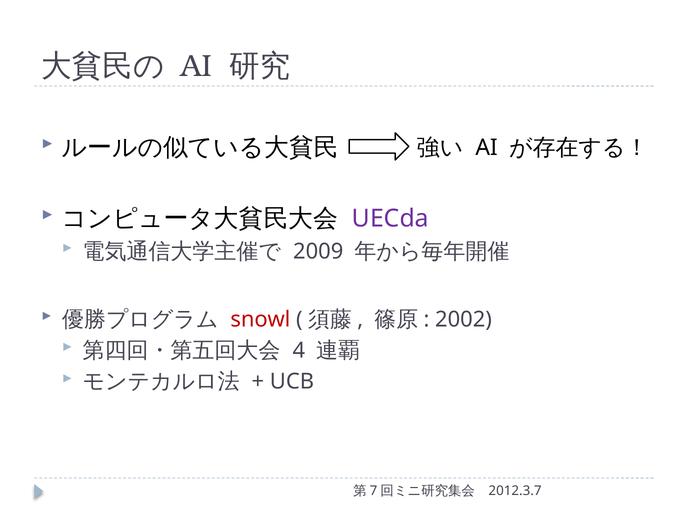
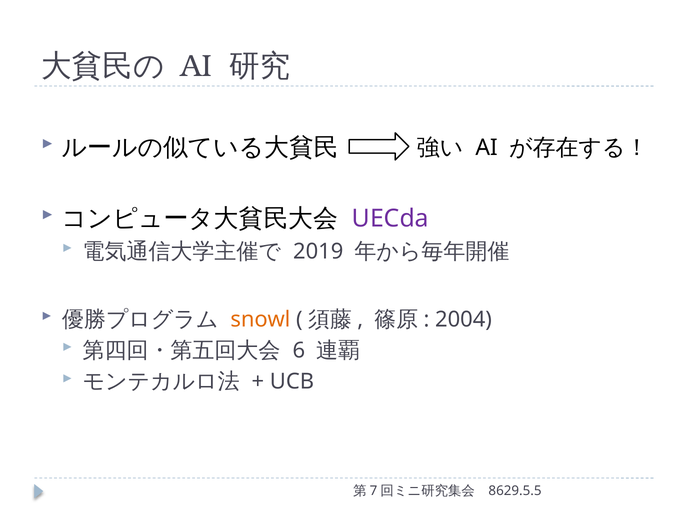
2009: 2009 -> 2019
snowl colour: red -> orange
2002: 2002 -> 2004
4: 4 -> 6
2012.3.7: 2012.3.7 -> 8629.5.5
